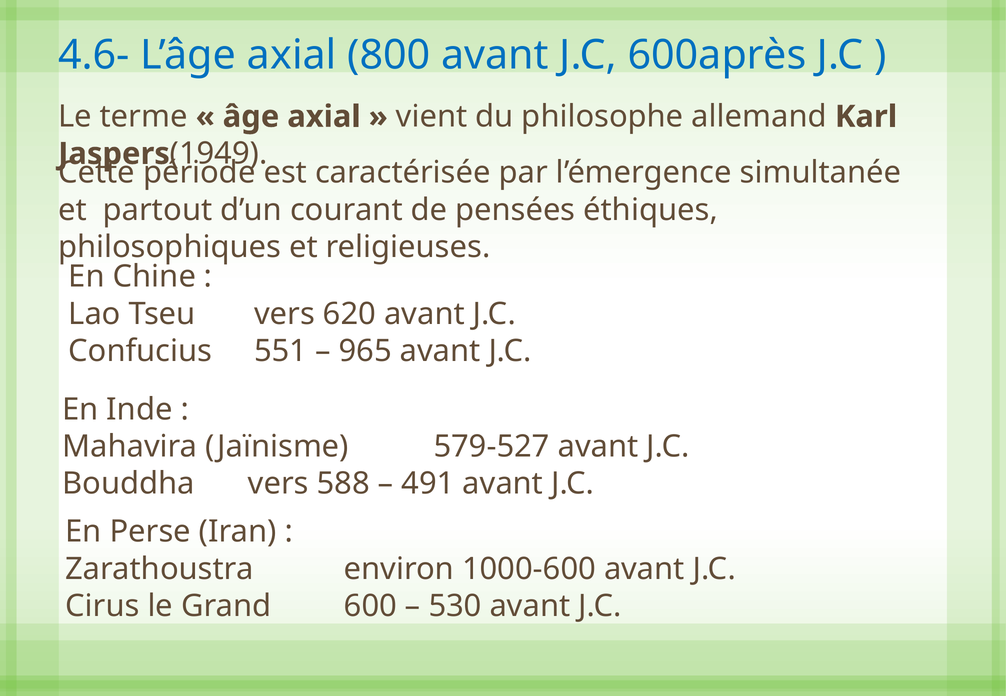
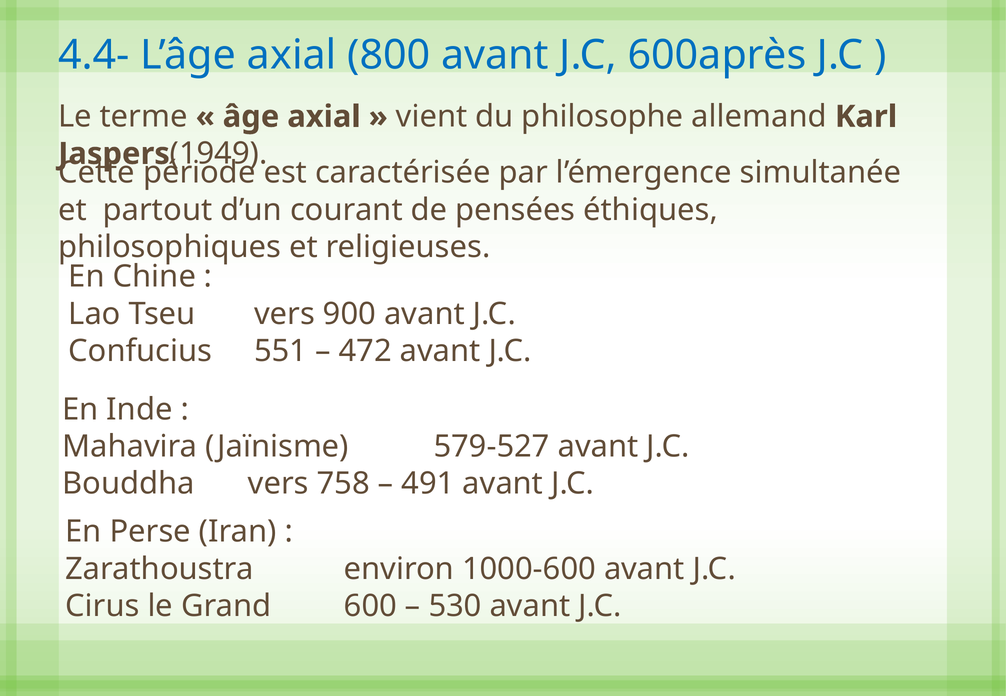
4.6-: 4.6- -> 4.4-
620: 620 -> 900
965: 965 -> 472
588: 588 -> 758
